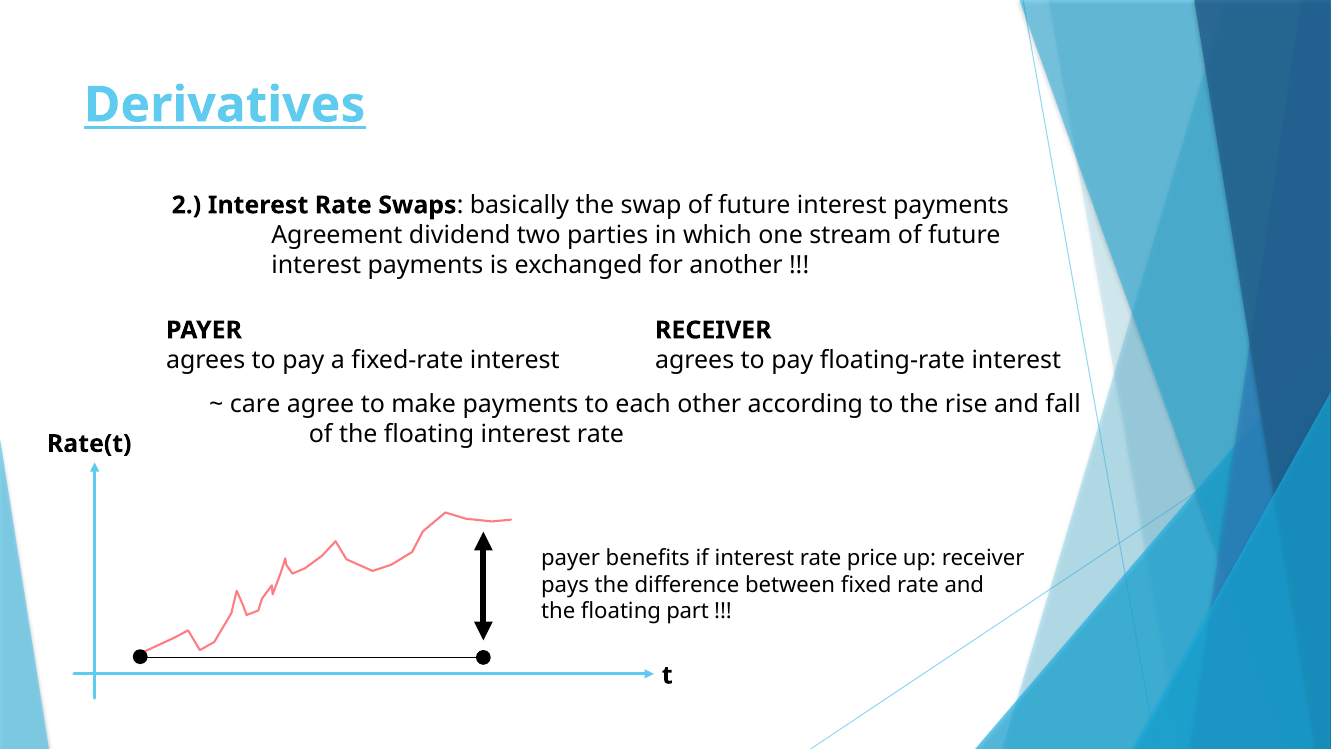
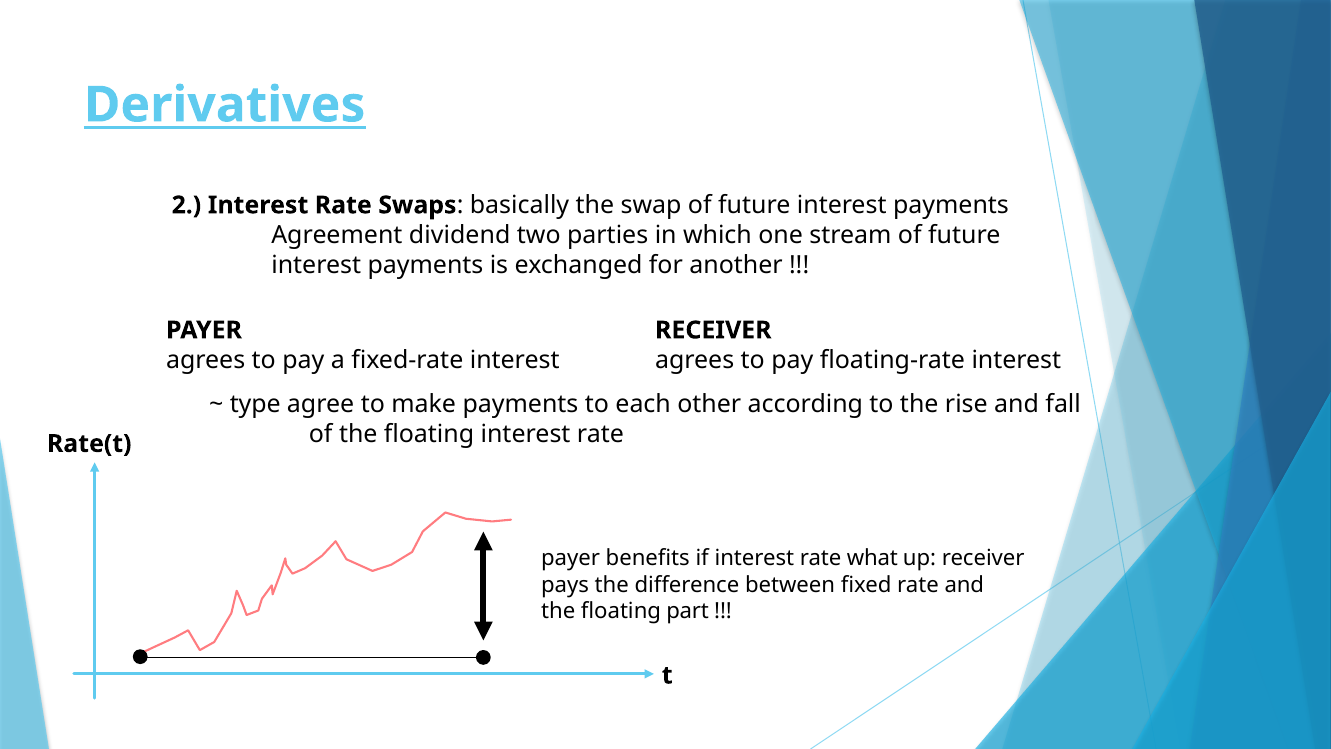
care: care -> type
price: price -> what
